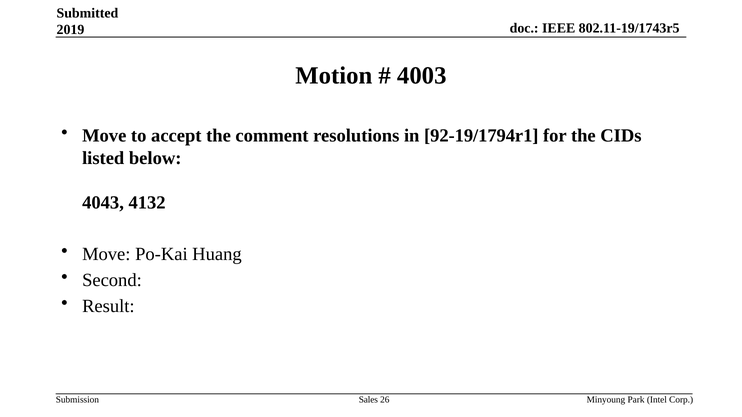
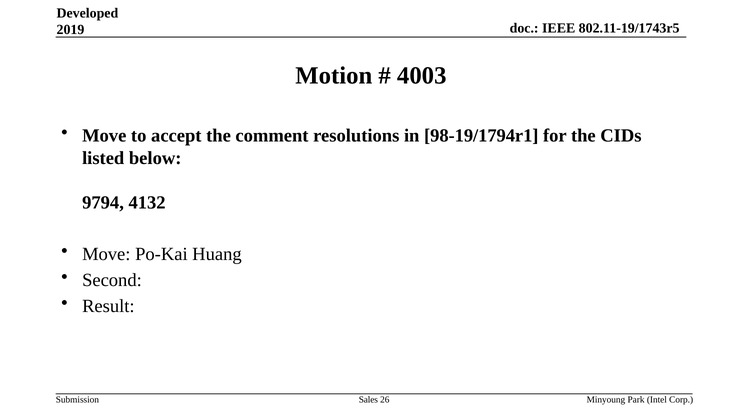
Submitted: Submitted -> Developed
92-19/1794r1: 92-19/1794r1 -> 98-19/1794r1
4043: 4043 -> 9794
